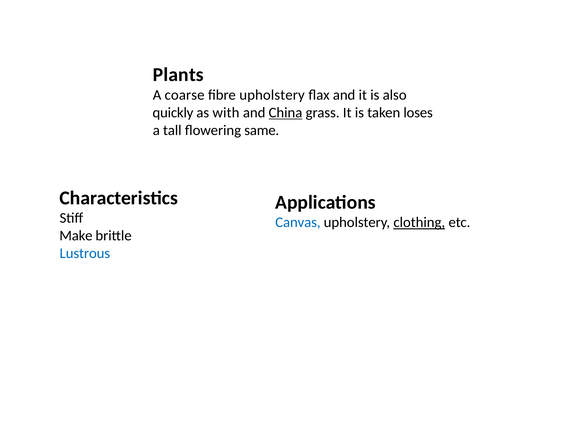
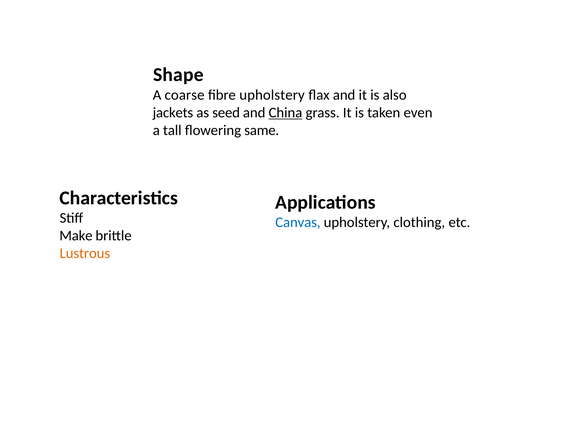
Plants: Plants -> Shape
quickly: quickly -> jackets
with: with -> seed
loses: loses -> even
clothing underline: present -> none
Lustrous colour: blue -> orange
